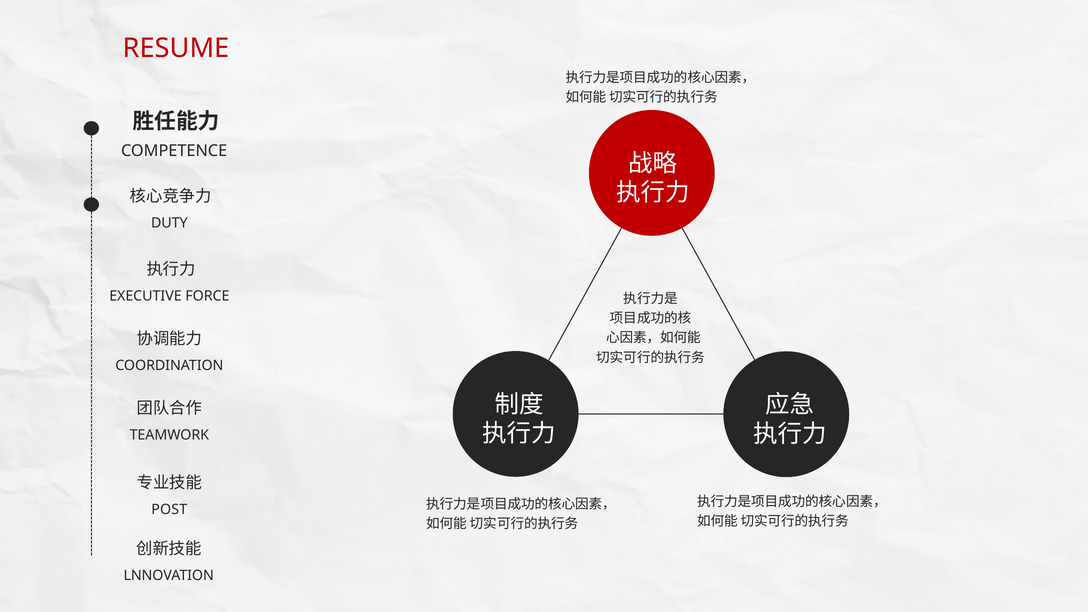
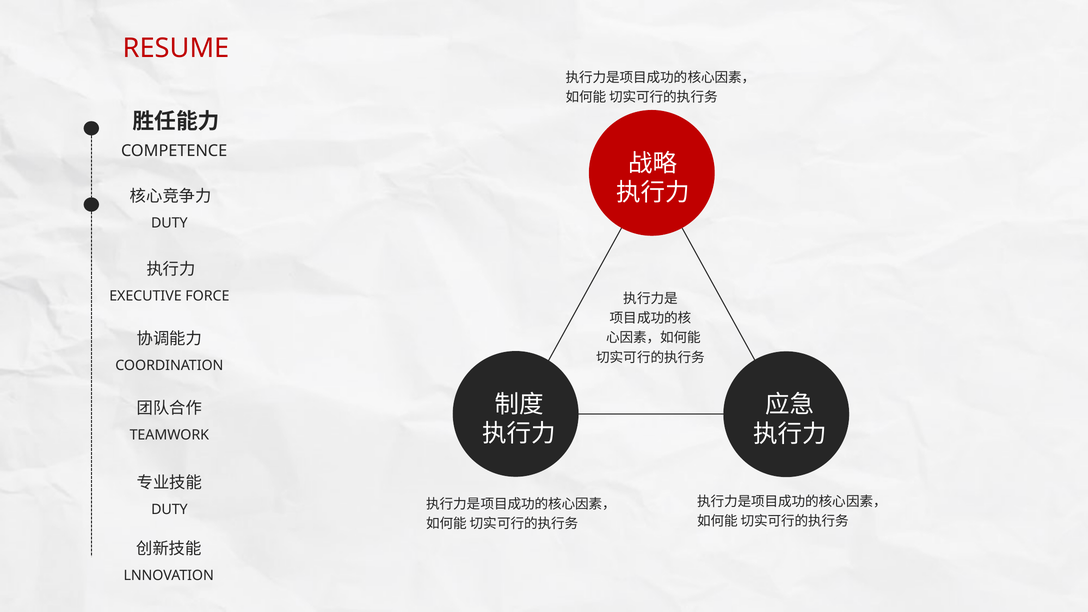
POST at (169, 510): POST -> DUTY
